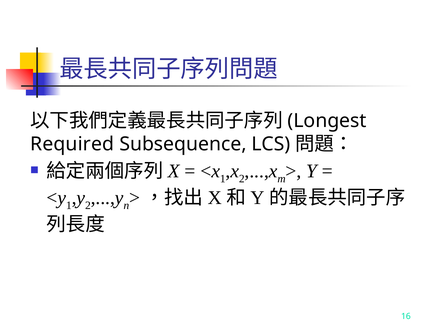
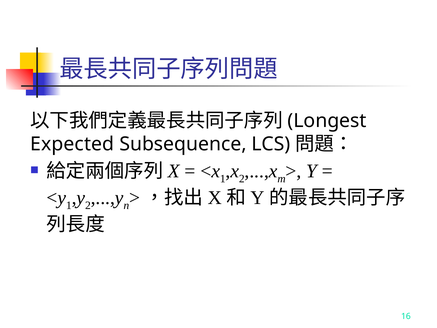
Required: Required -> Expected
